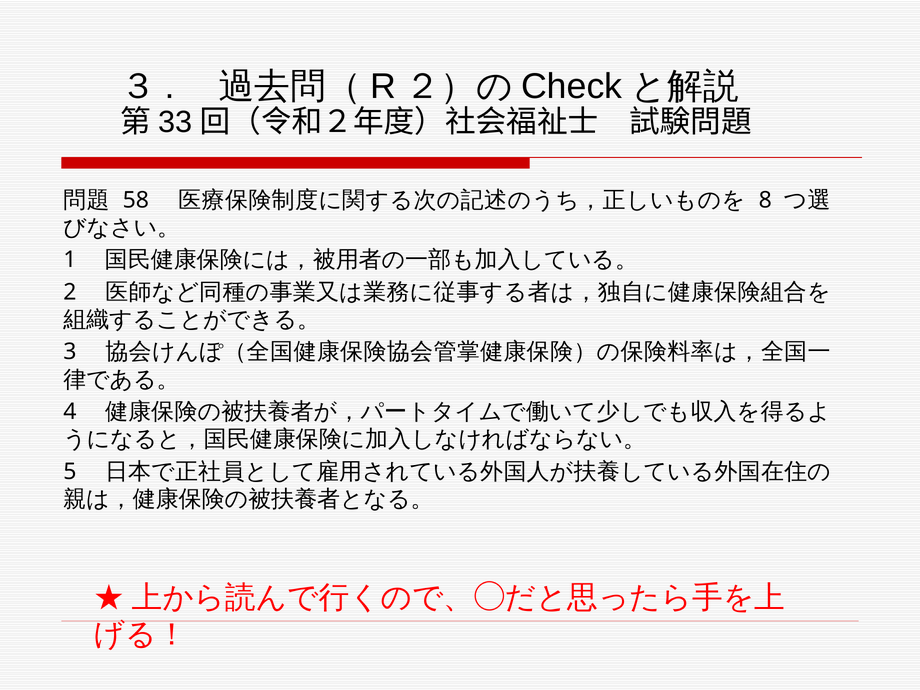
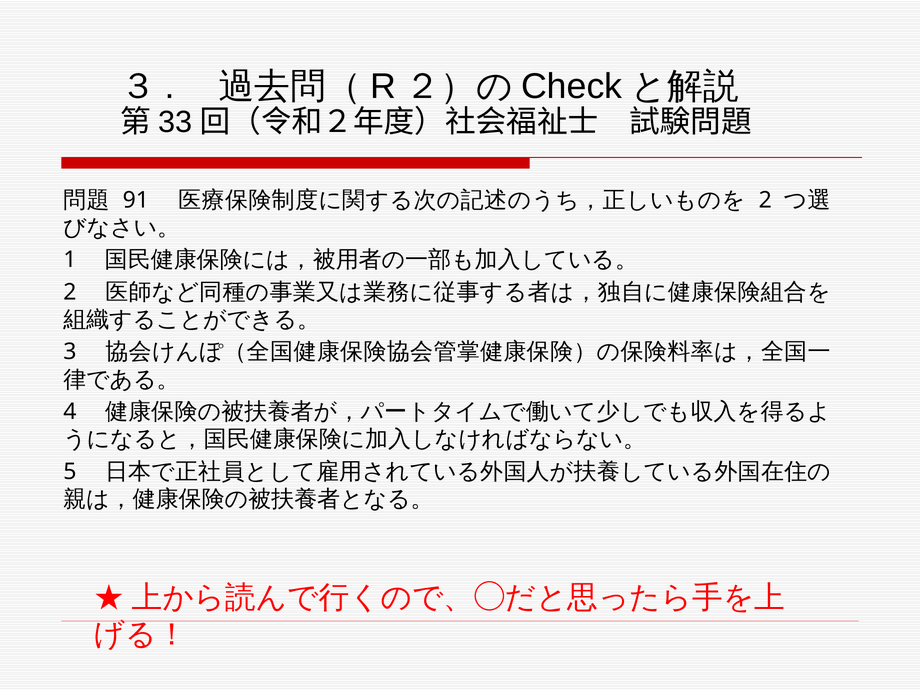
58: 58 -> 91
8 at (765, 200): 8 -> 2
